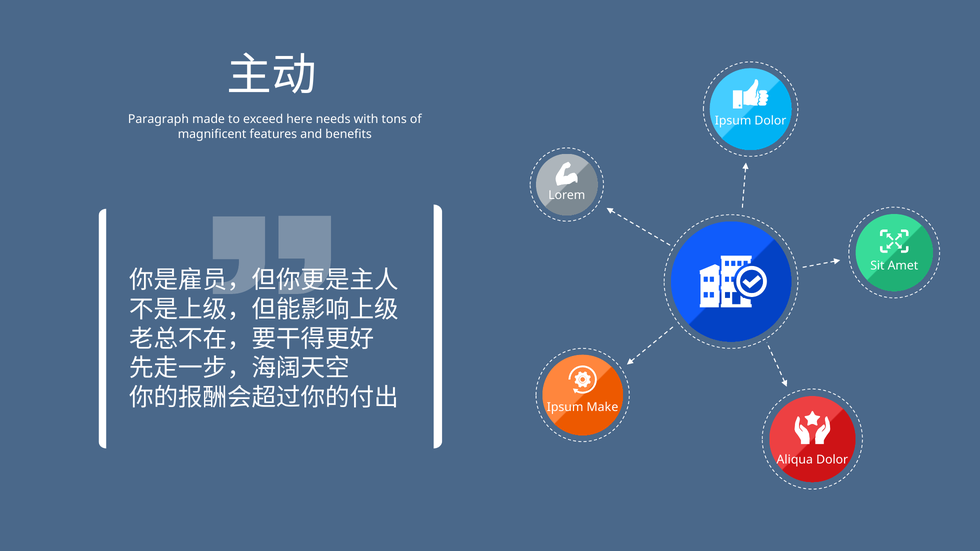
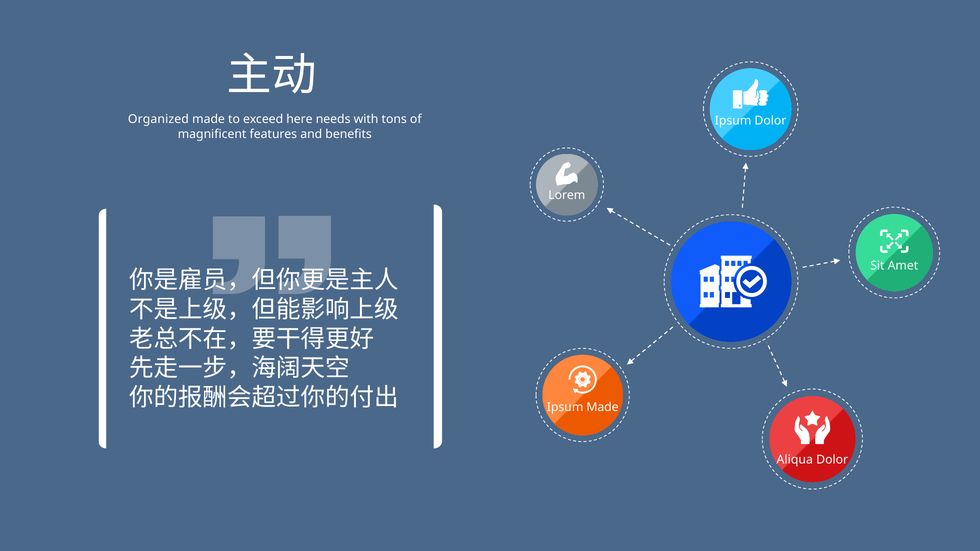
Paragraph: Paragraph -> Organized
Ipsum Make: Make -> Made
